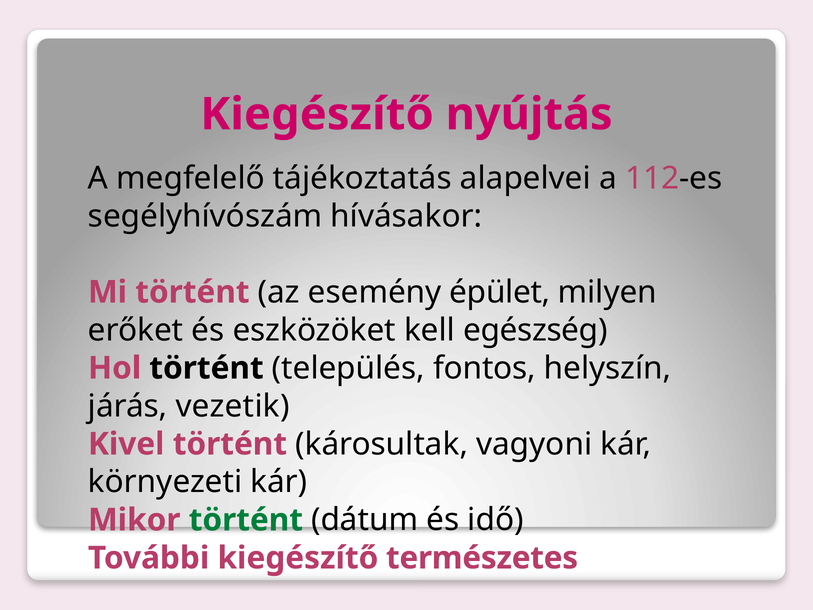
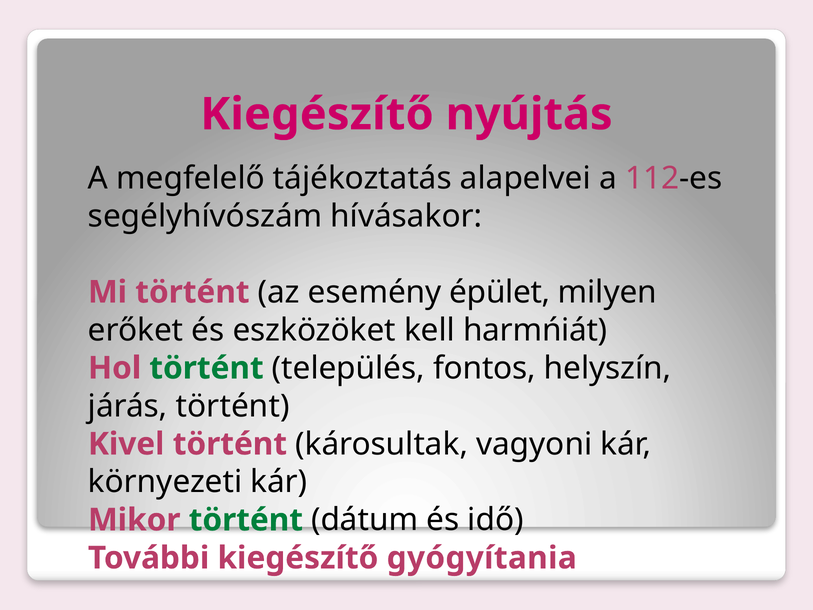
egészség: egészség -> harmńiát
történt at (207, 368) colour: black -> green
járás vezetik: vezetik -> történt
természetes: természetes -> gyógyítania
